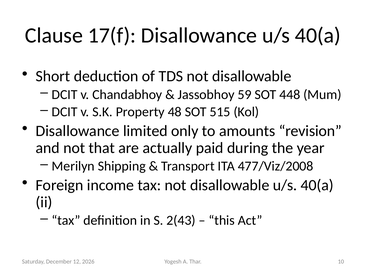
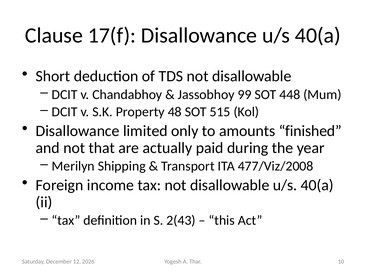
59: 59 -> 99
revision: revision -> finished
